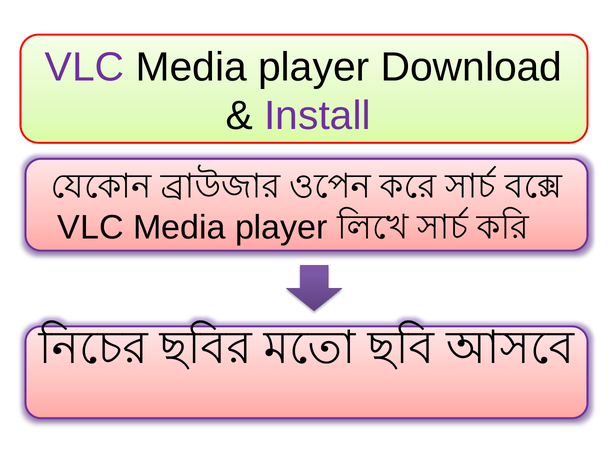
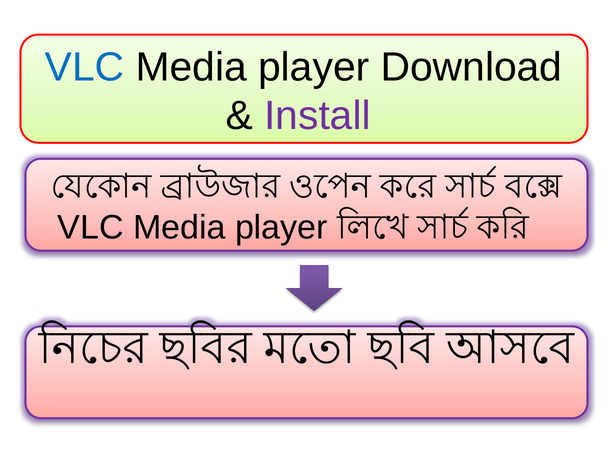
VLC at (85, 67) colour: purple -> blue
